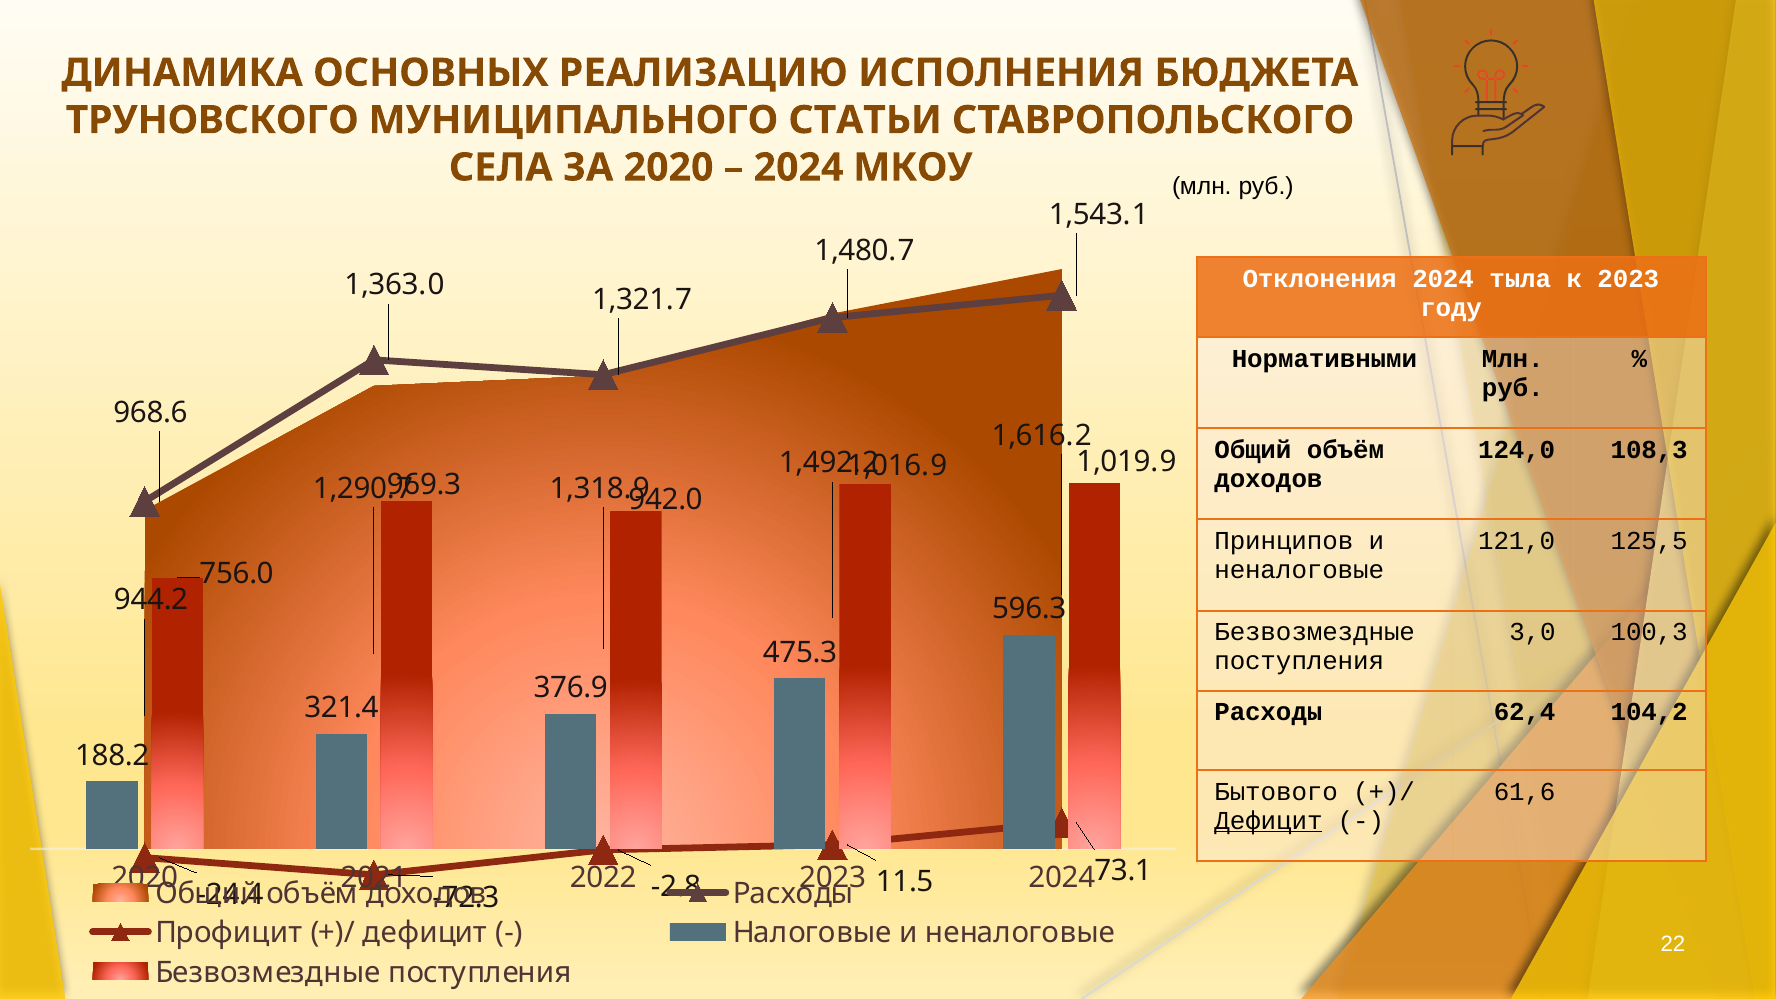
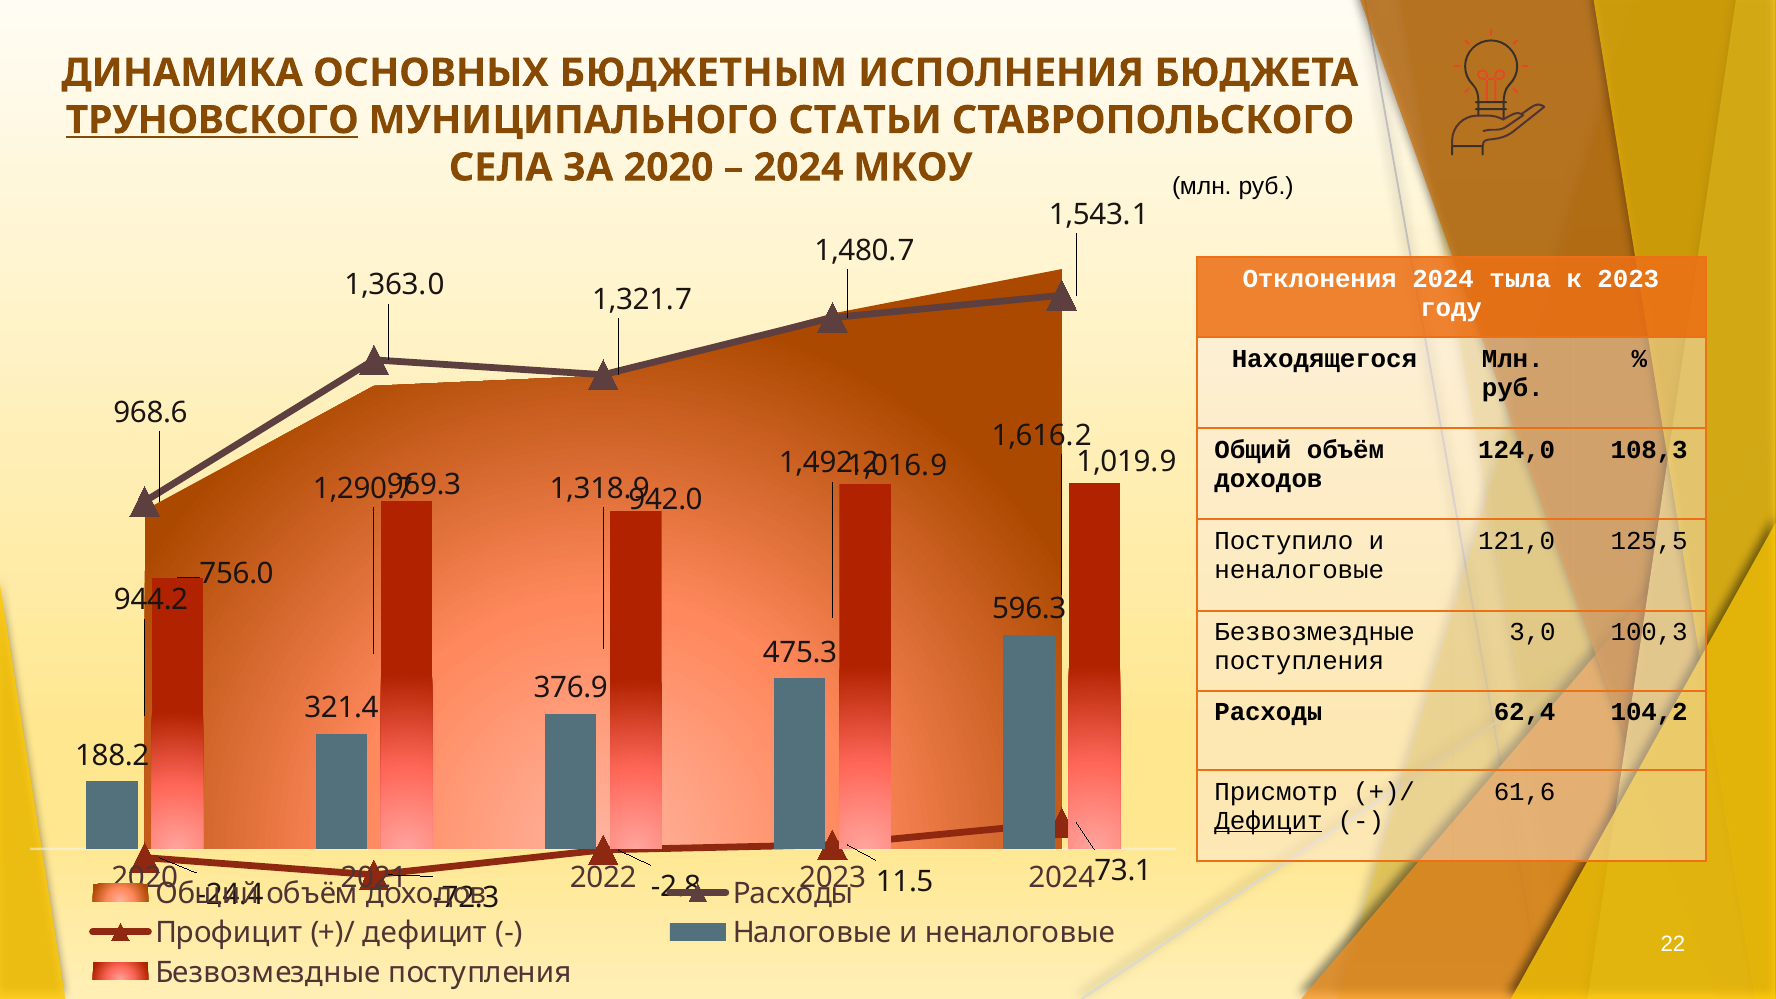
РЕАЛИЗАЦИЮ: РЕАЛИЗАЦИЮ -> БЮДЖЕТНЫМ
ТРУНОВСКОГО underline: none -> present
Нормативными: Нормативными -> Находящегося
Принципов: Принципов -> Поступило
Бытового: Бытового -> Присмотр
